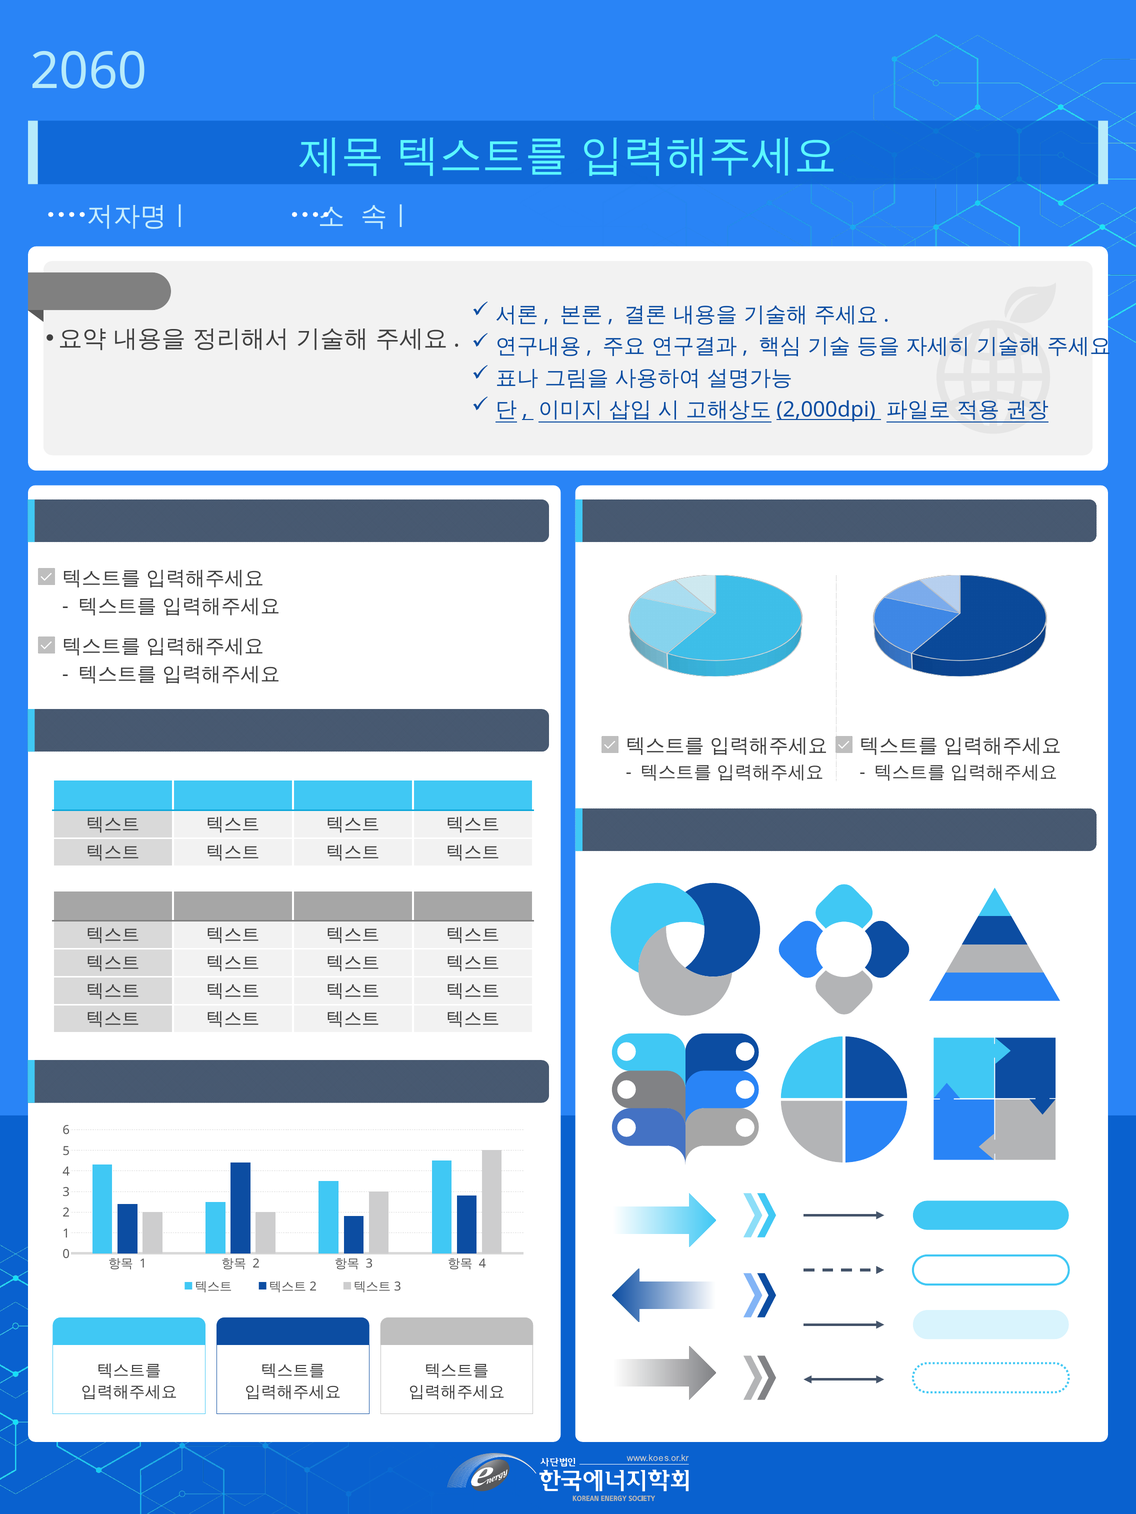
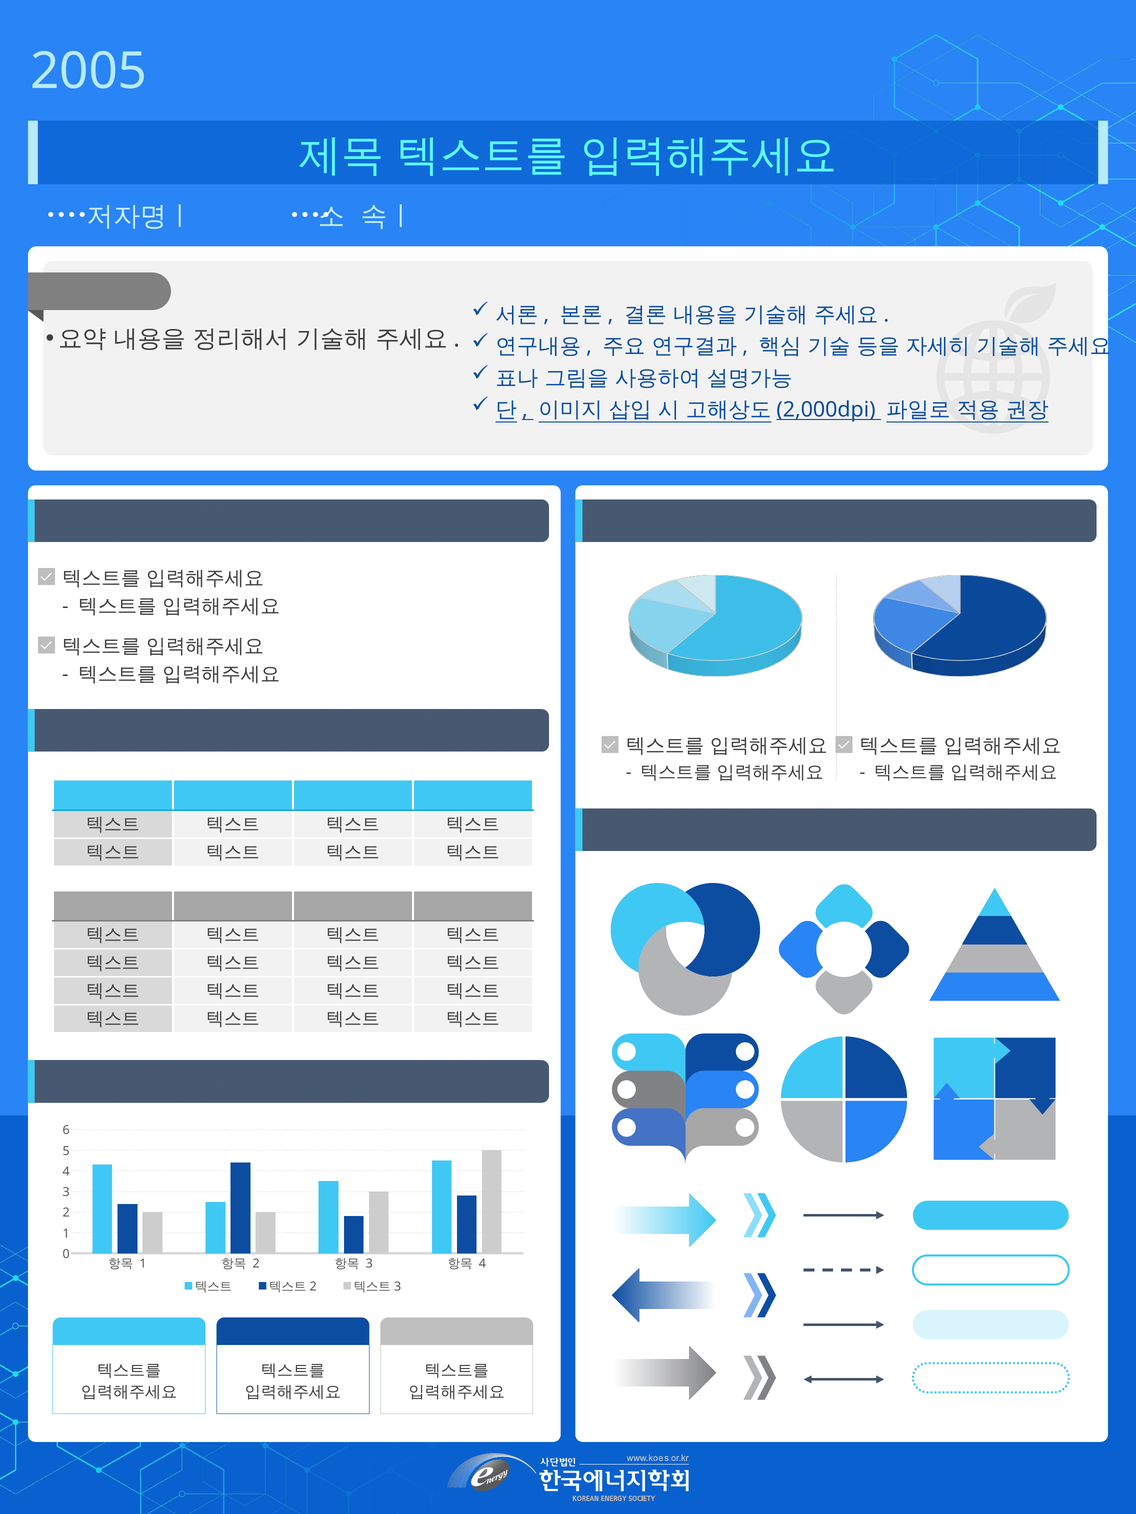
2060: 2060 -> 2005
